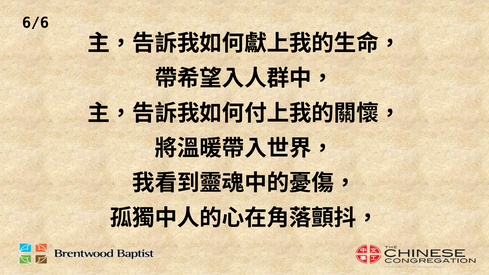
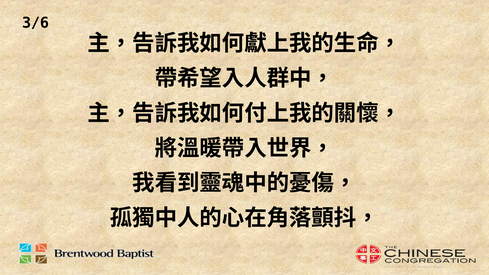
6/6: 6/6 -> 3/6
